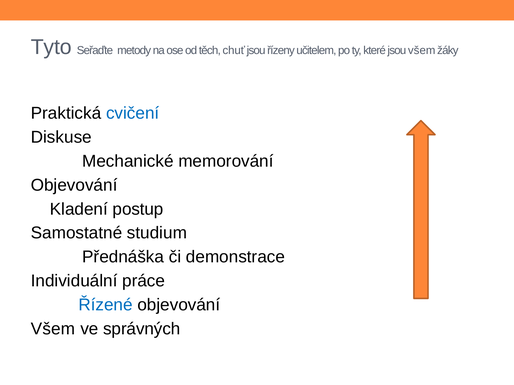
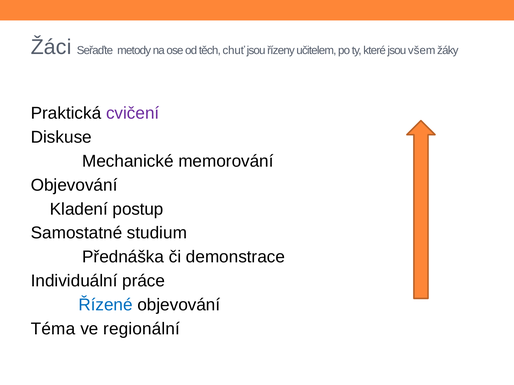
Tyto: Tyto -> Žáci
cvičení colour: blue -> purple
Všem at (53, 329): Všem -> Téma
správných: správných -> regionální
